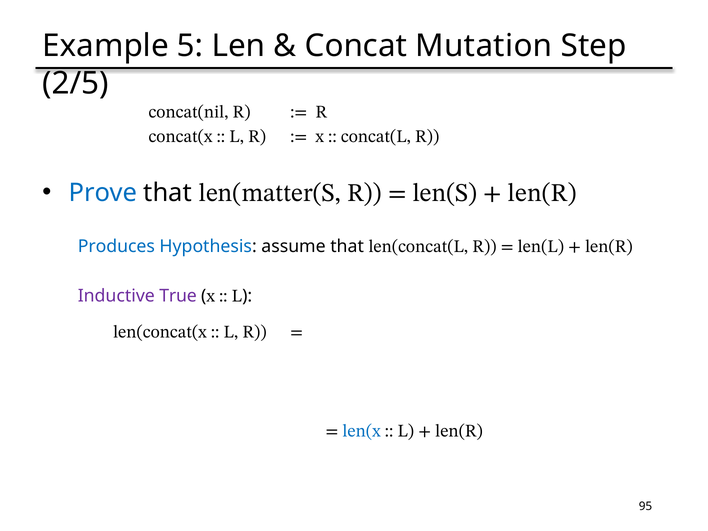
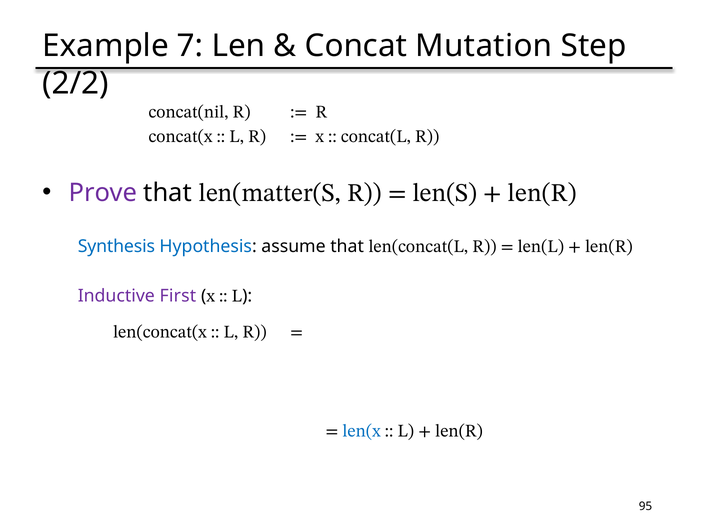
5: 5 -> 7
2/5: 2/5 -> 2/2
Prove colour: blue -> purple
Produces: Produces -> Synthesis
True: True -> First
